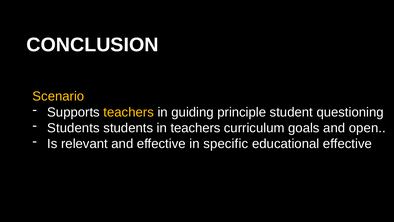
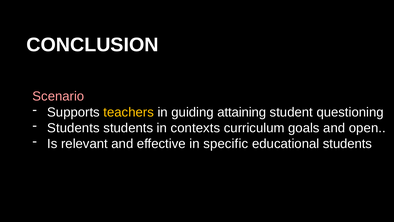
Scenario colour: yellow -> pink
principle: principle -> attaining
in teachers: teachers -> contexts
educational effective: effective -> students
